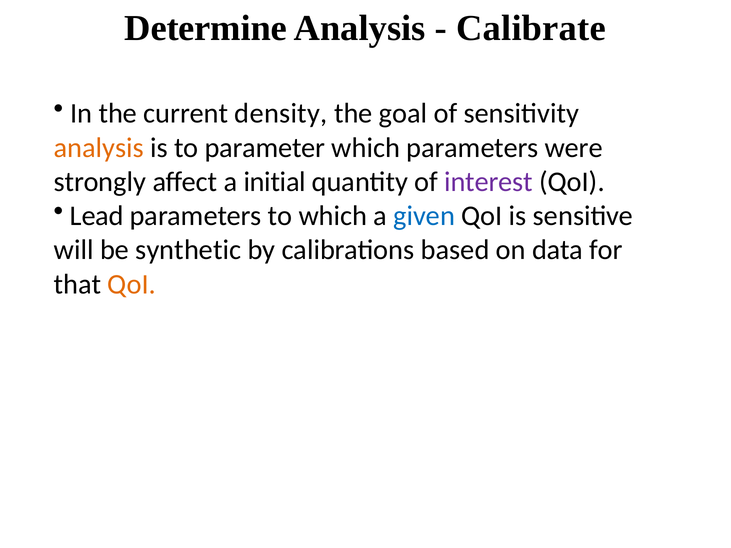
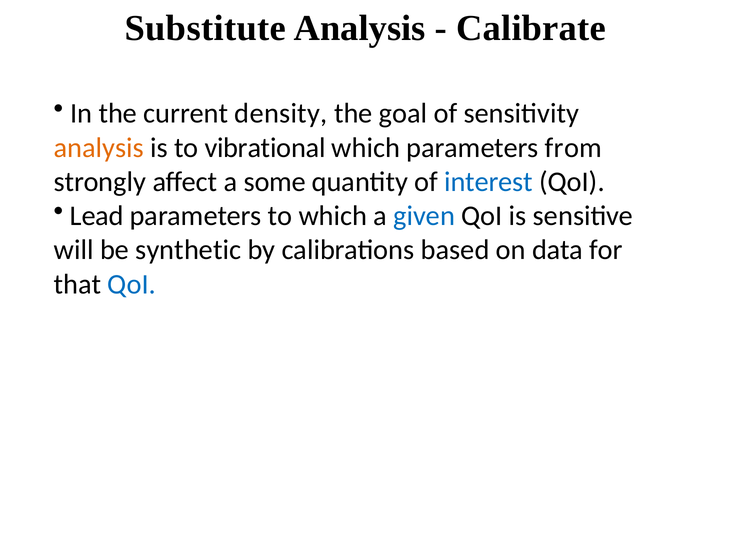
Determine: Determine -> Substitute
parameter: parameter -> vibrational
were: were -> from
initial: initial -> some
interest colour: purple -> blue
QoI at (132, 284) colour: orange -> blue
